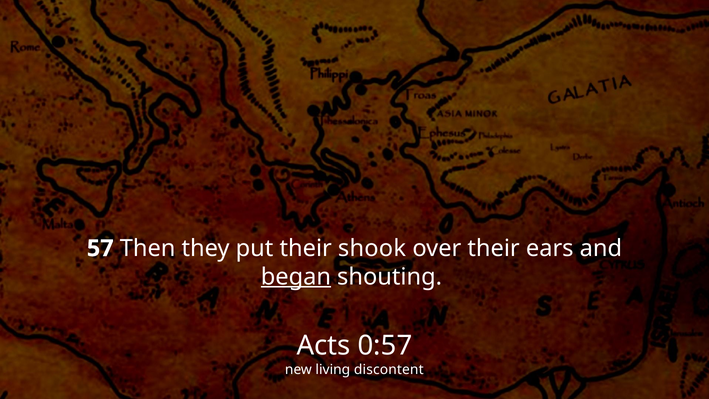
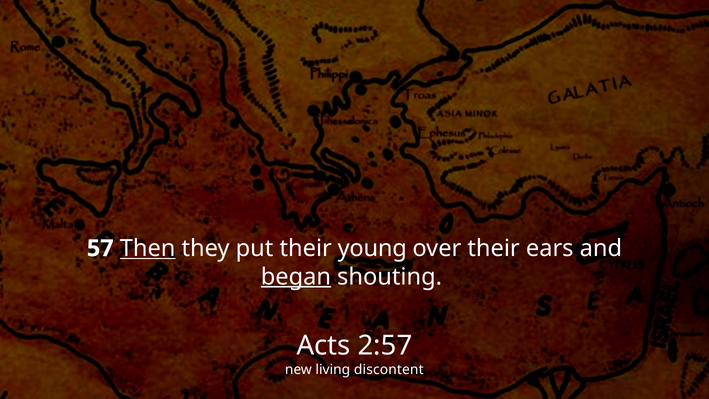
Then underline: none -> present
shook: shook -> young
0:57: 0:57 -> 2:57
